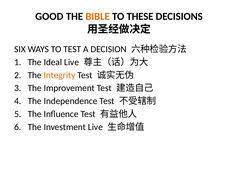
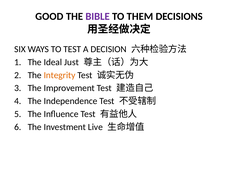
BIBLE colour: orange -> purple
THESE: THESE -> THEM
Ideal Live: Live -> Just
